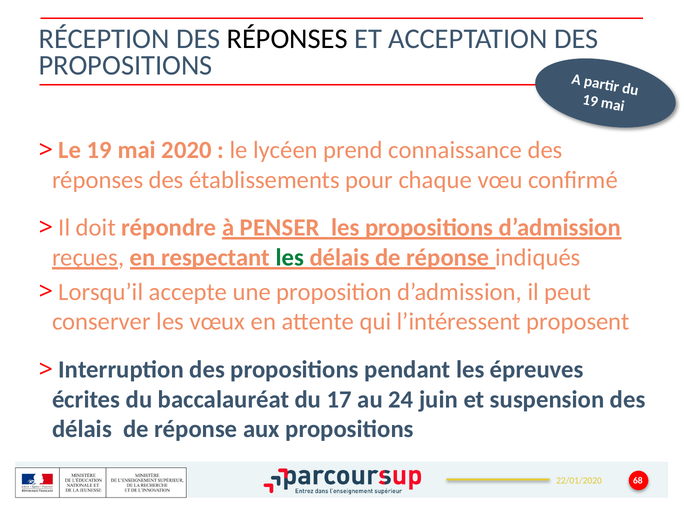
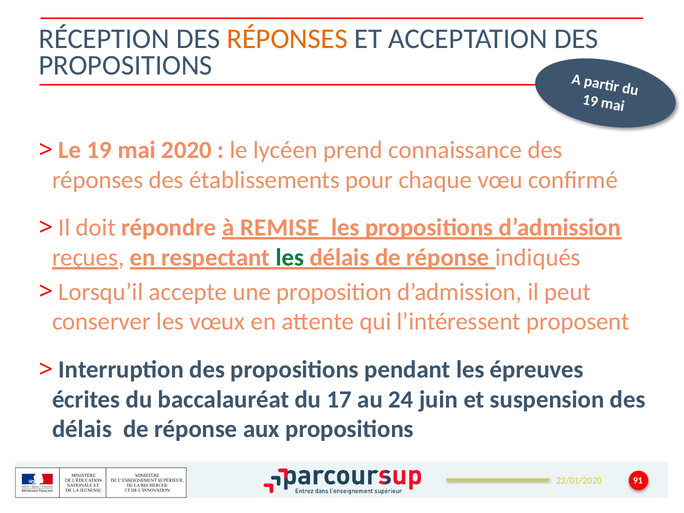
RÉPONSES at (287, 39) colour: black -> orange
PENSER: PENSER -> REMISE
68: 68 -> 91
